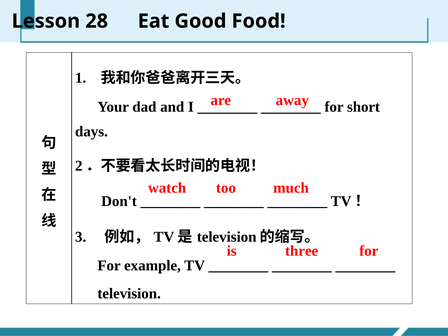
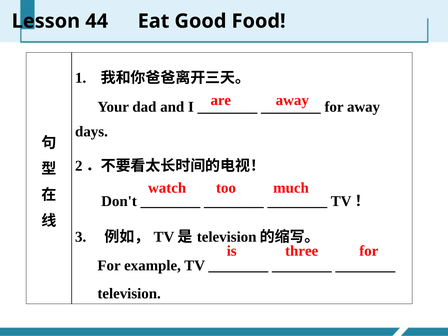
28: 28 -> 44
for short: short -> away
